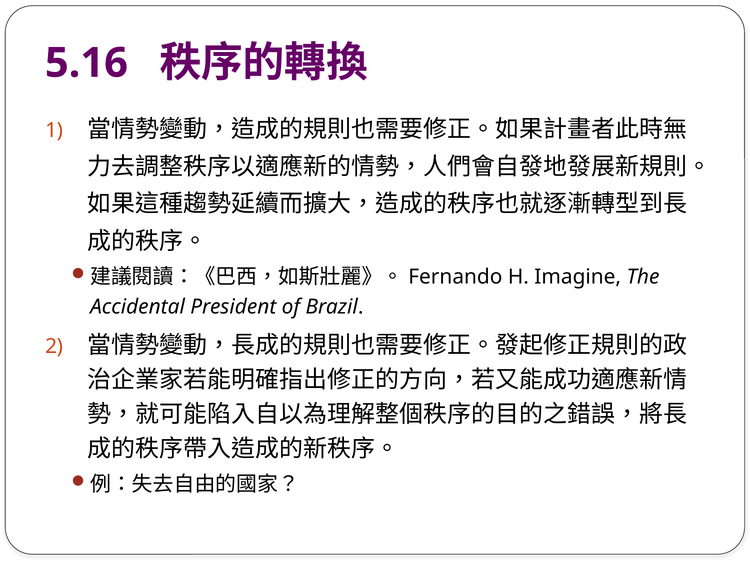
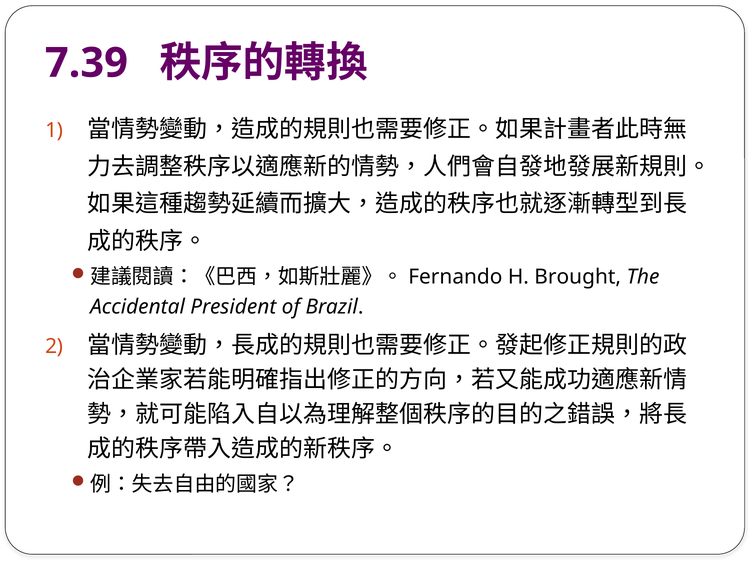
5.16: 5.16 -> 7.39
Imagine: Imagine -> Brought
